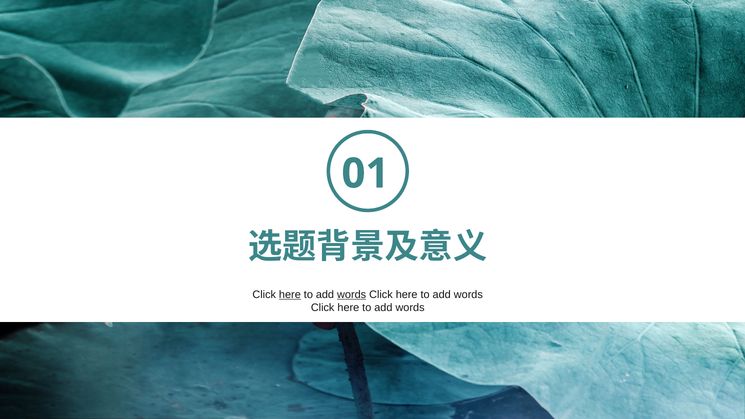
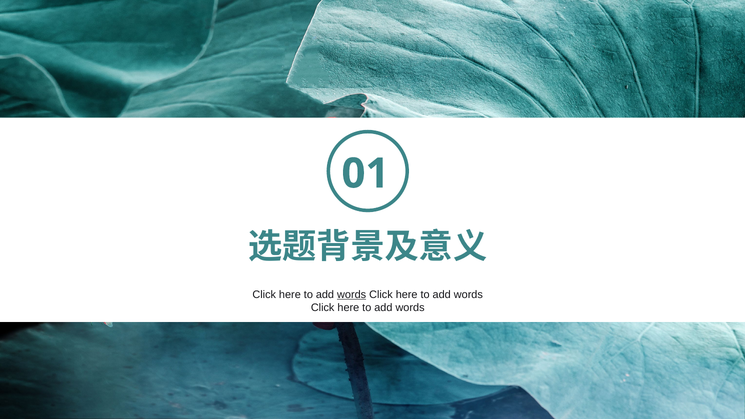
here at (290, 295) underline: present -> none
